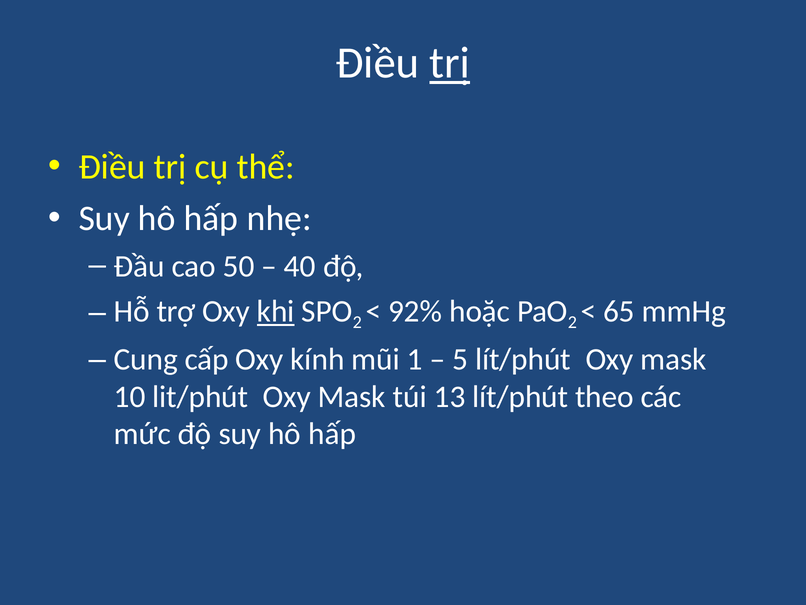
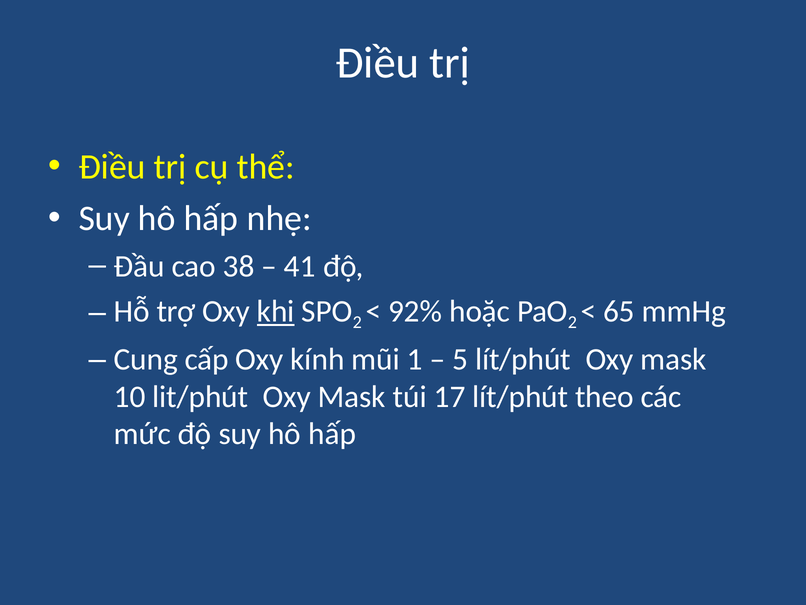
trị at (450, 63) underline: present -> none
50: 50 -> 38
40: 40 -> 41
13: 13 -> 17
